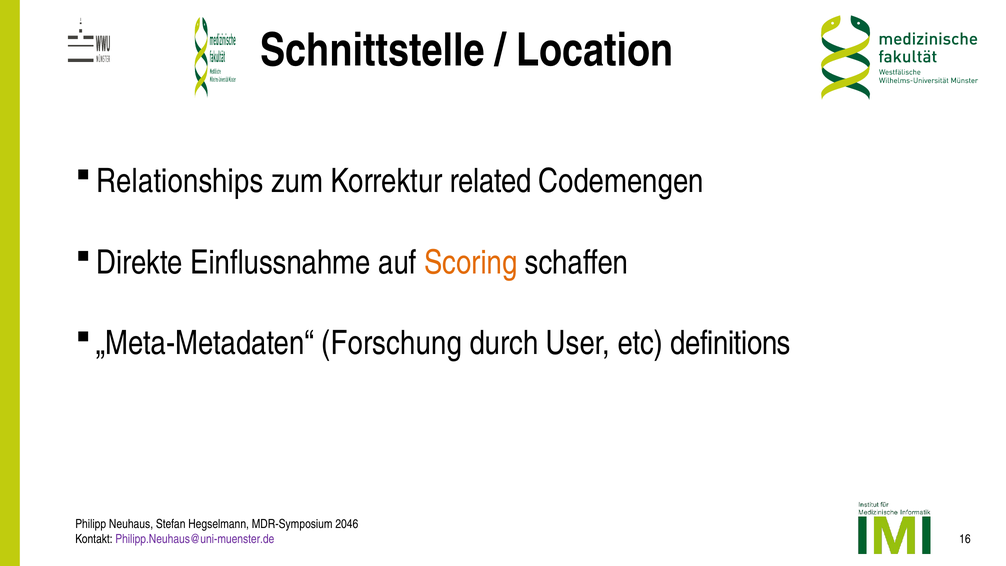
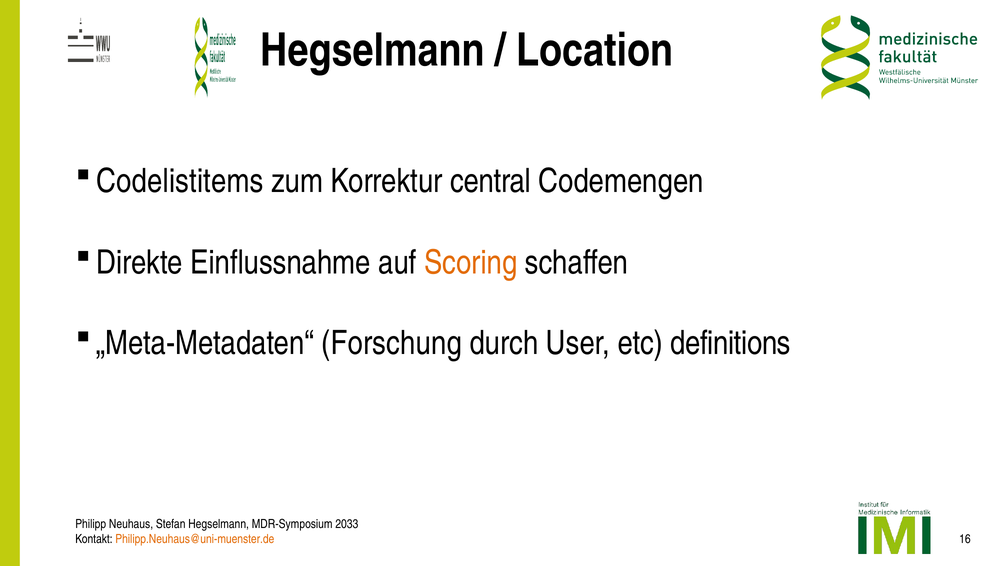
Schnittstelle at (373, 50): Schnittstelle -> Hegselmann
Relationships: Relationships -> Codelistitems
related: related -> central
2046: 2046 -> 2033
Philipp.Neuhaus@uni-muenster.de colour: purple -> orange
